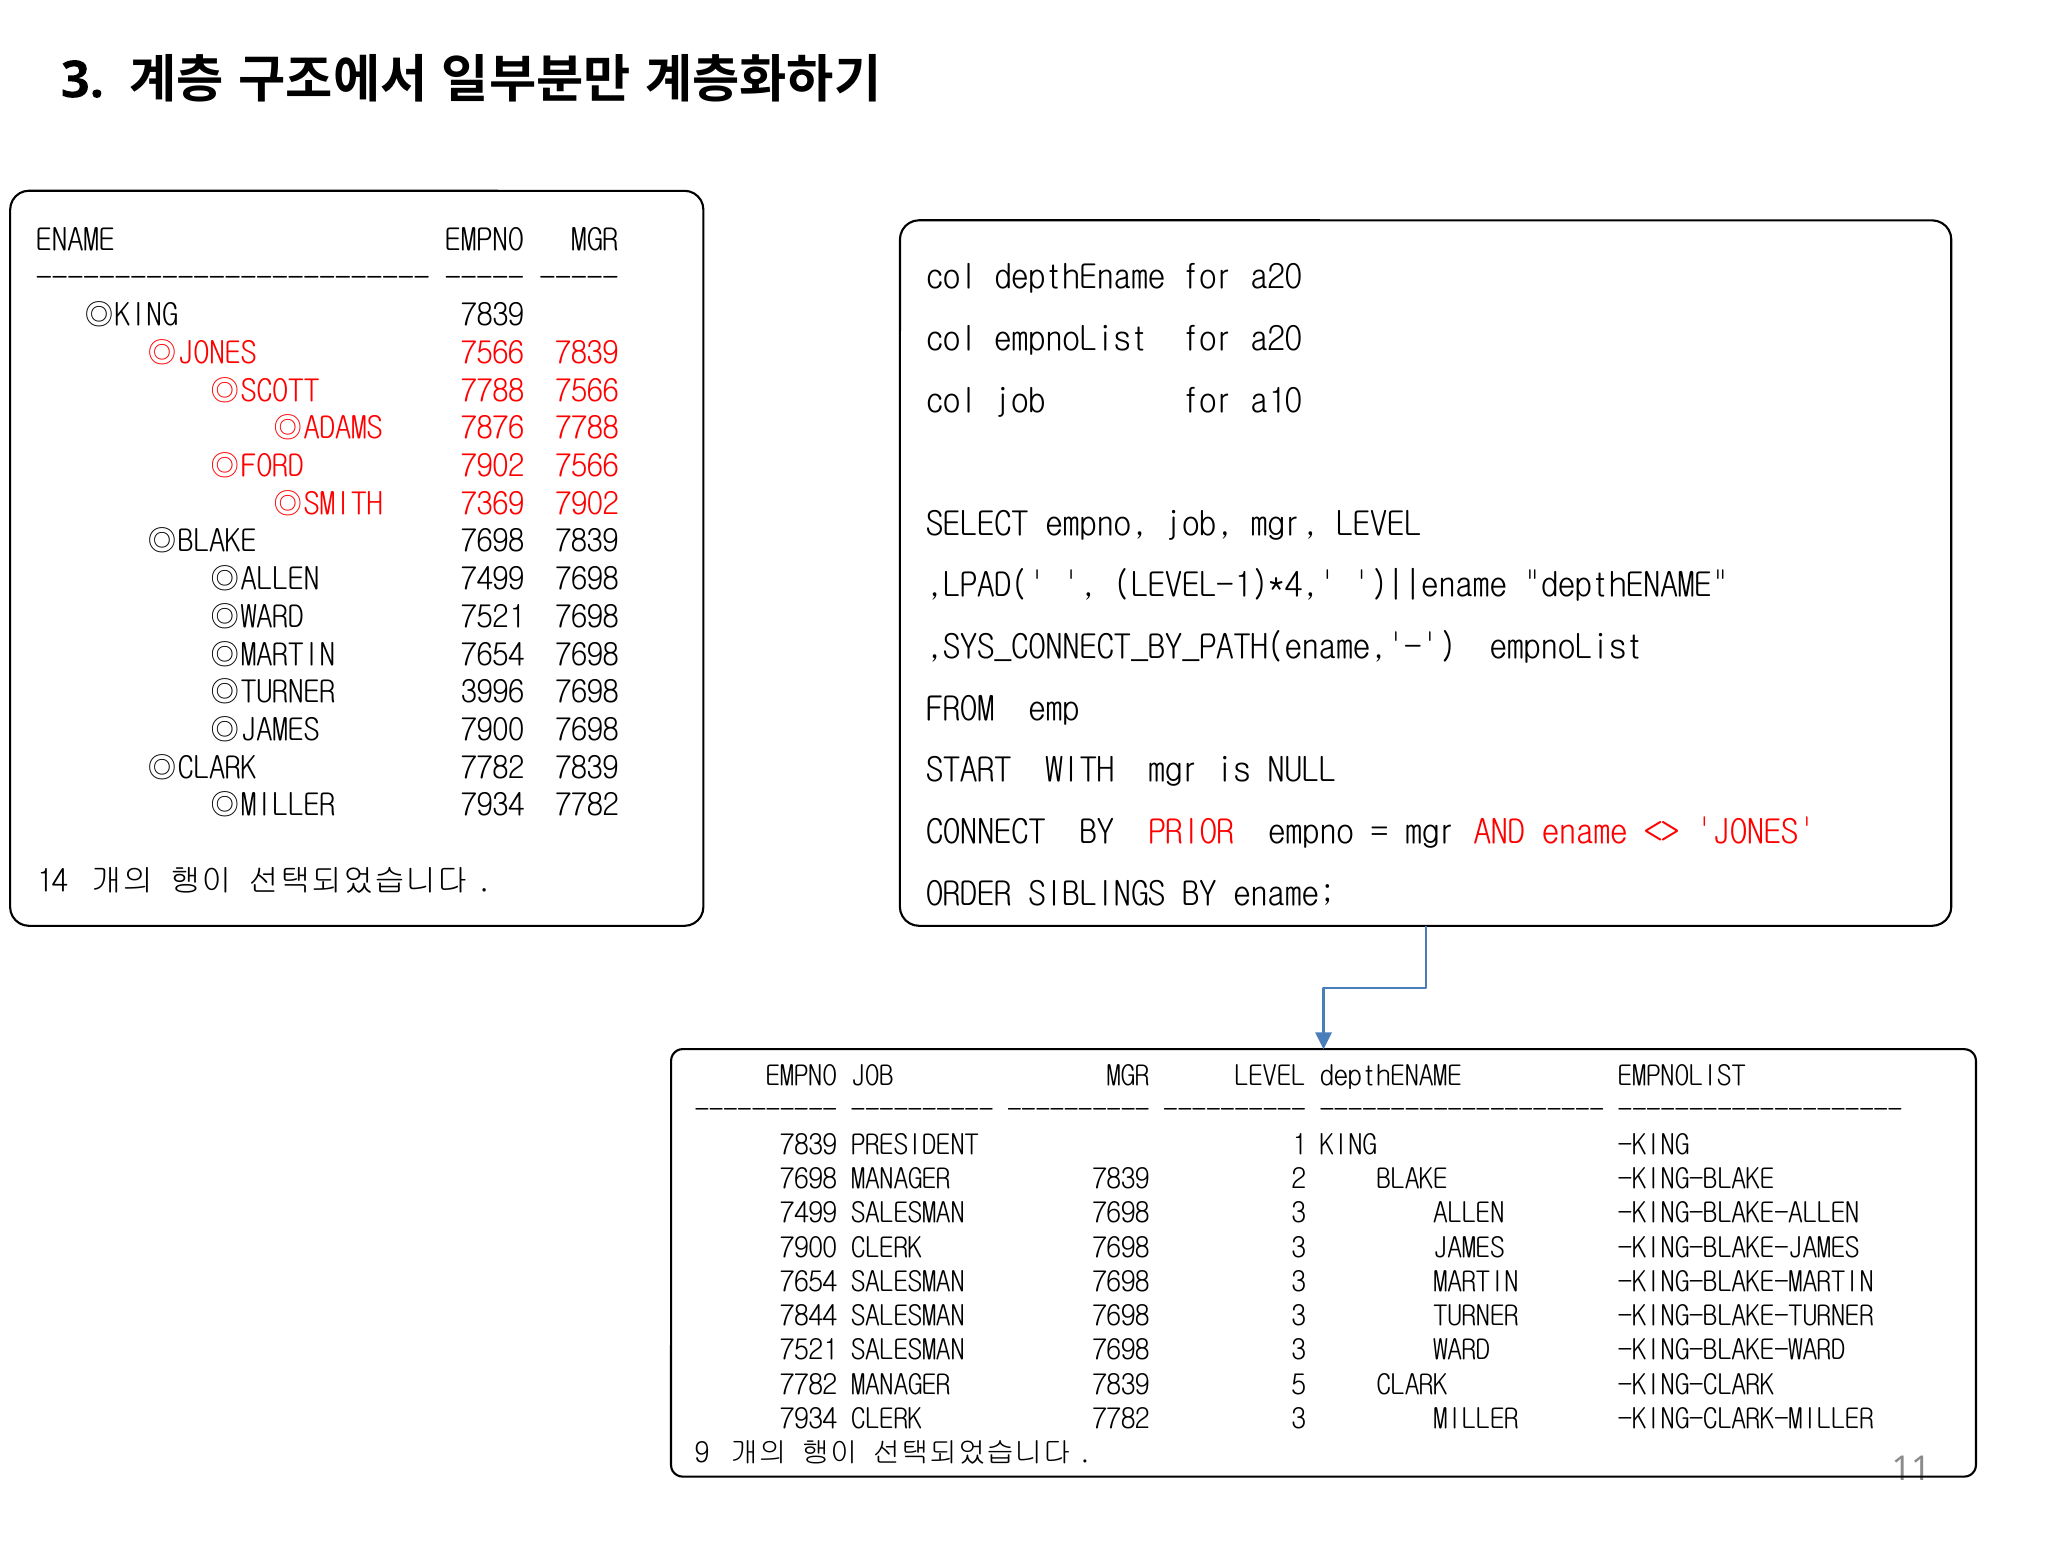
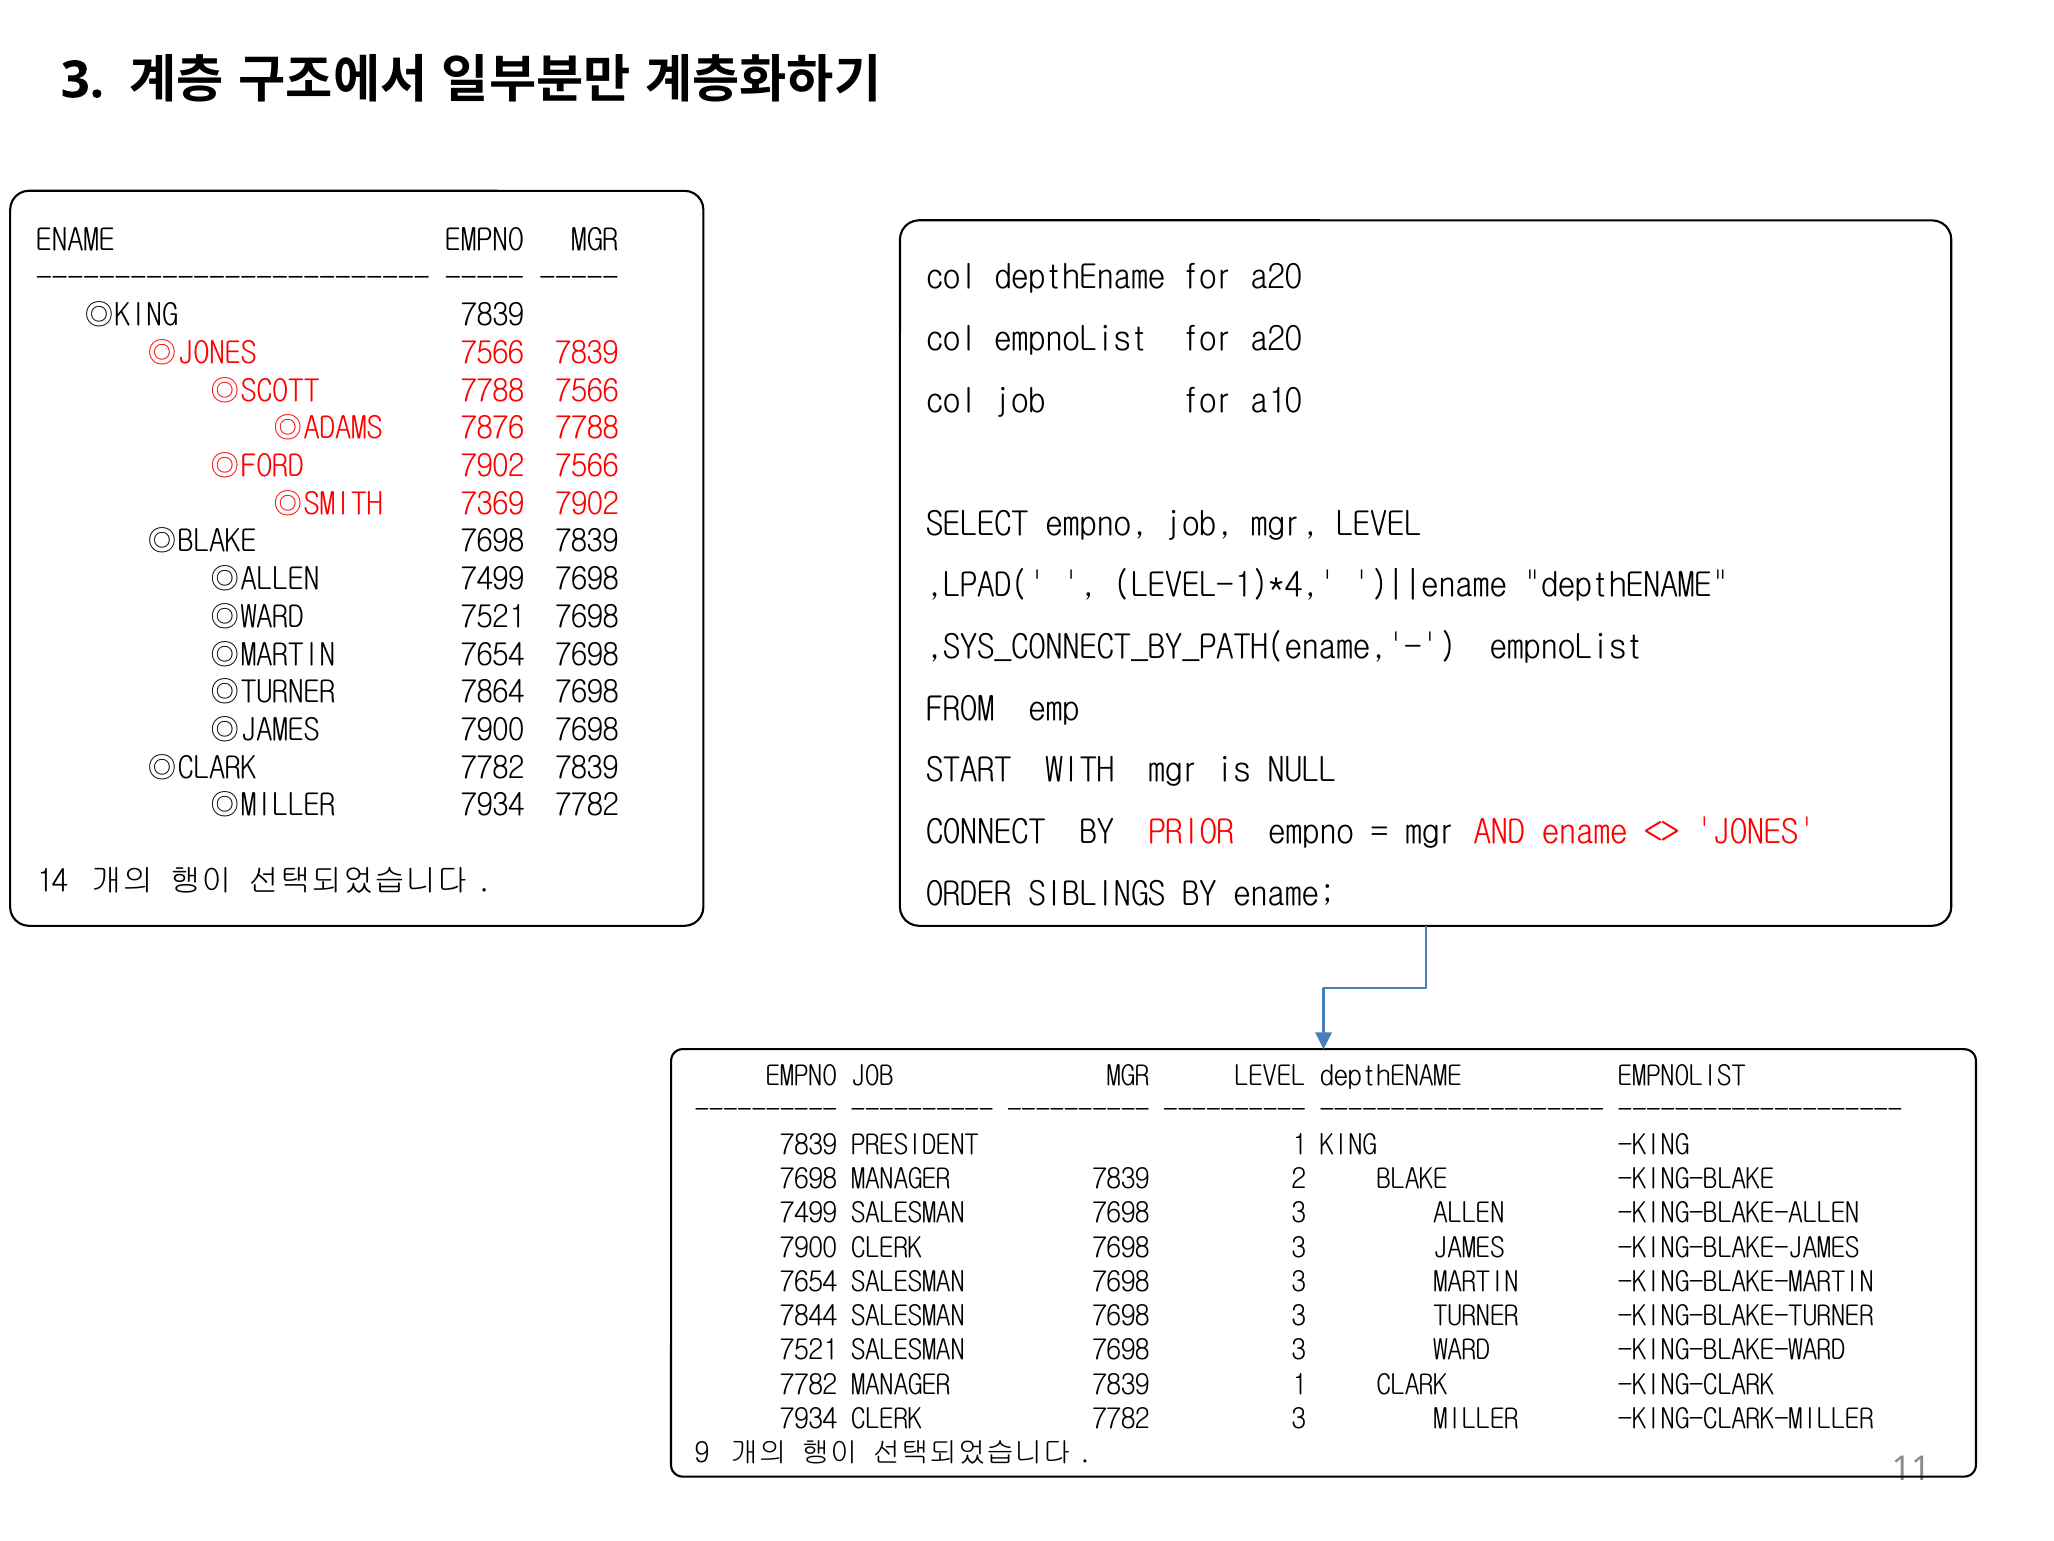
3996: 3996 -> 7864
7839 5: 5 -> 1
